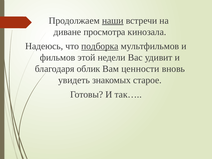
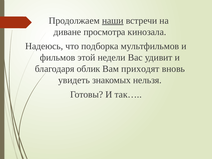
подборка underline: present -> none
ценности: ценности -> приходят
старое: старое -> нельзя
